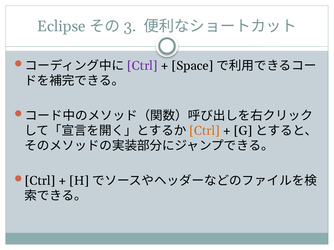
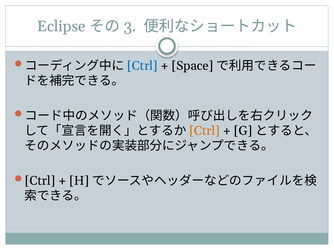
Ctrl at (142, 66) colour: purple -> blue
